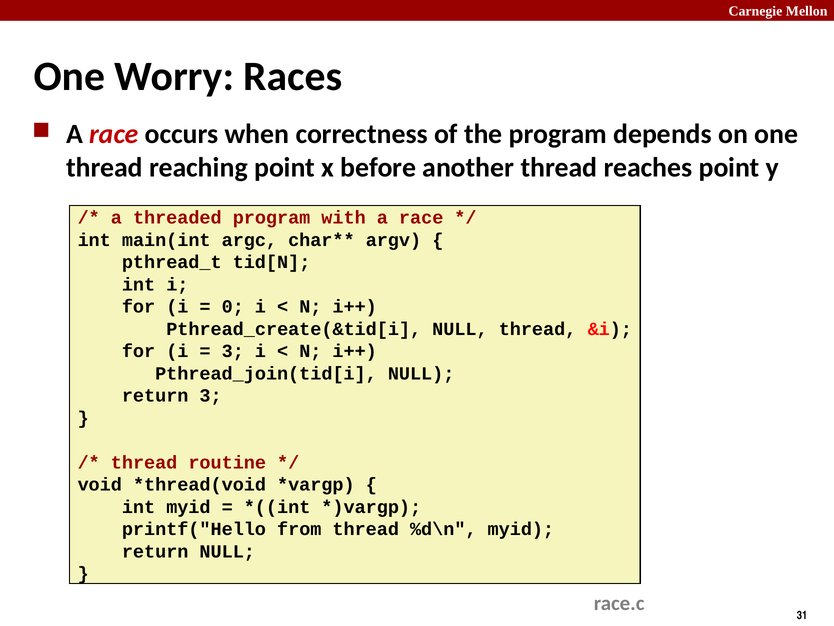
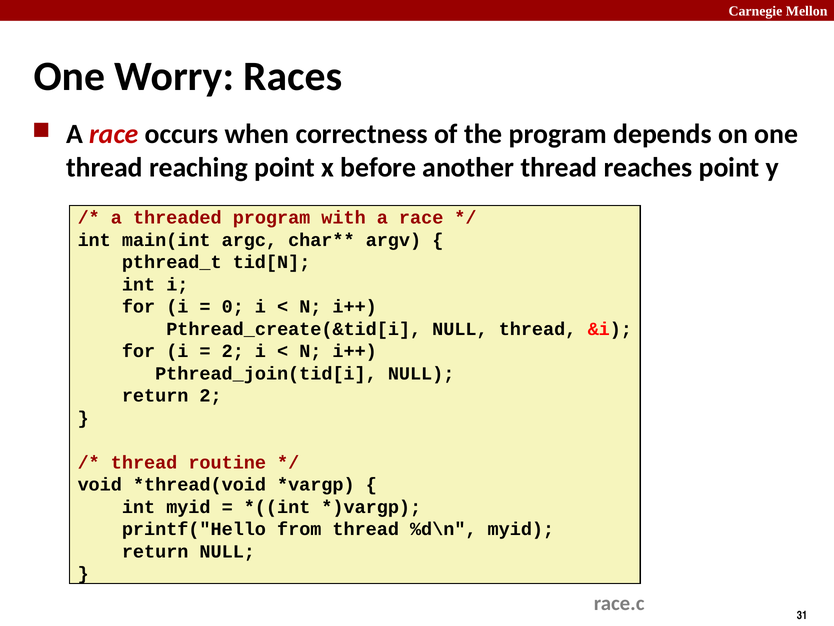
3 at (233, 351): 3 -> 2
return 3: 3 -> 2
